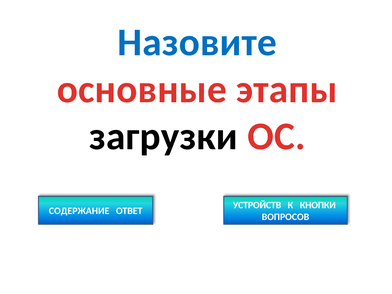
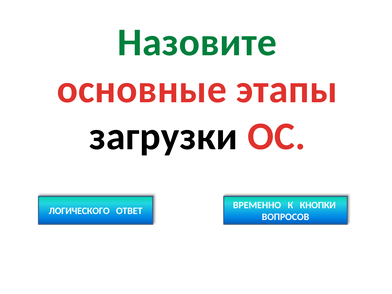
Назовите colour: blue -> green
УСТРОЙСТВ: УСТРОЙСТВ -> ВРЕМЕННО
СОДЕРЖАНИЕ: СОДЕРЖАНИЕ -> ЛОГИЧЕСКОГО
